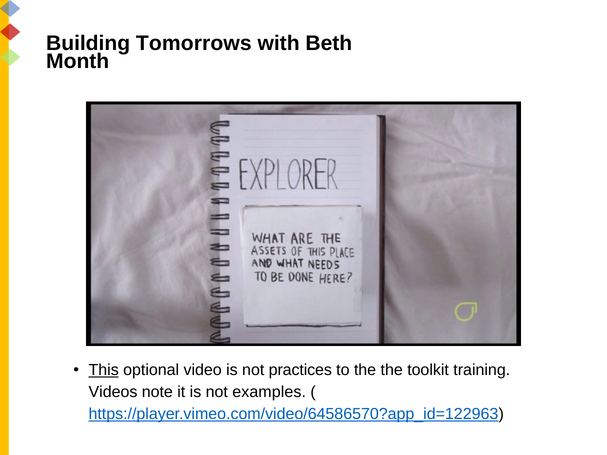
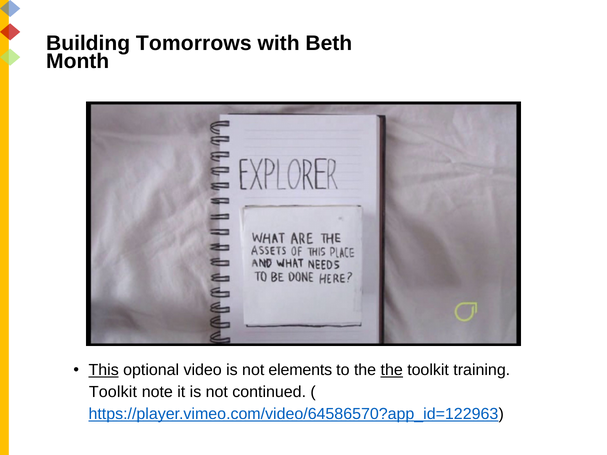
practices: practices -> elements
the at (392, 370) underline: none -> present
Videos at (113, 392): Videos -> Toolkit
examples: examples -> continued
